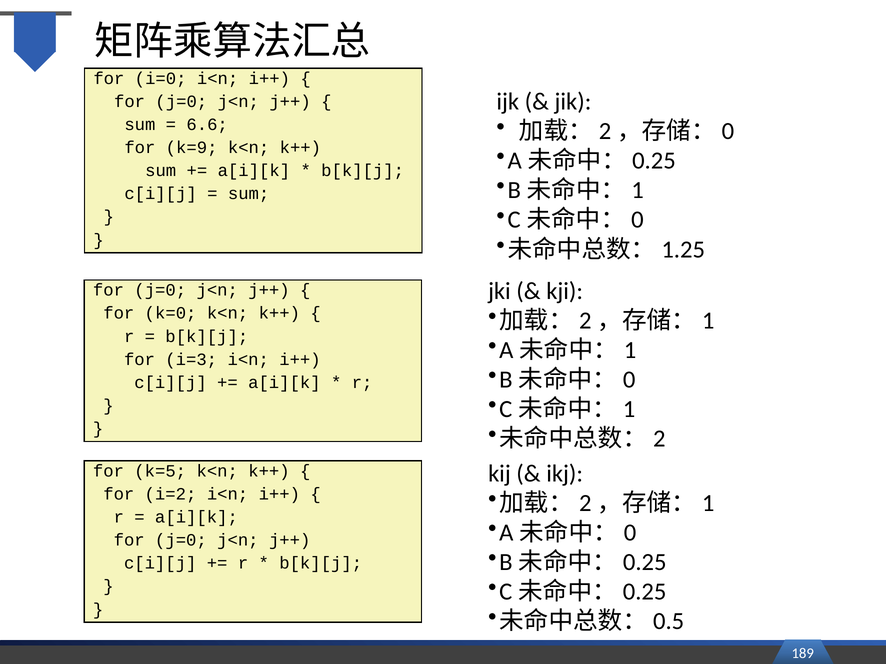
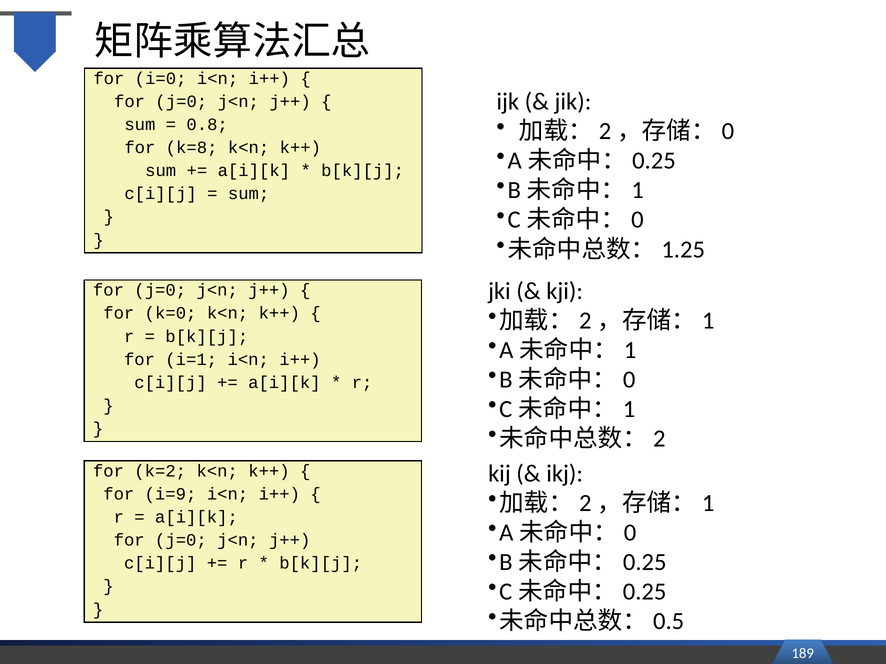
6.6: 6.6 -> 0.8
k=9: k=9 -> k=8
i=3: i=3 -> i=1
k=5: k=5 -> k=2
i=2: i=2 -> i=9
